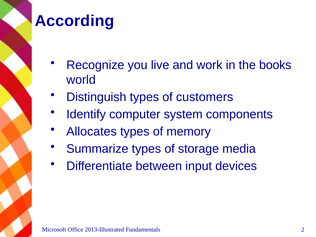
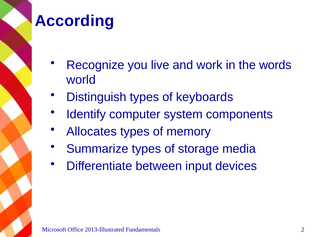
books: books -> words
customers: customers -> keyboards
